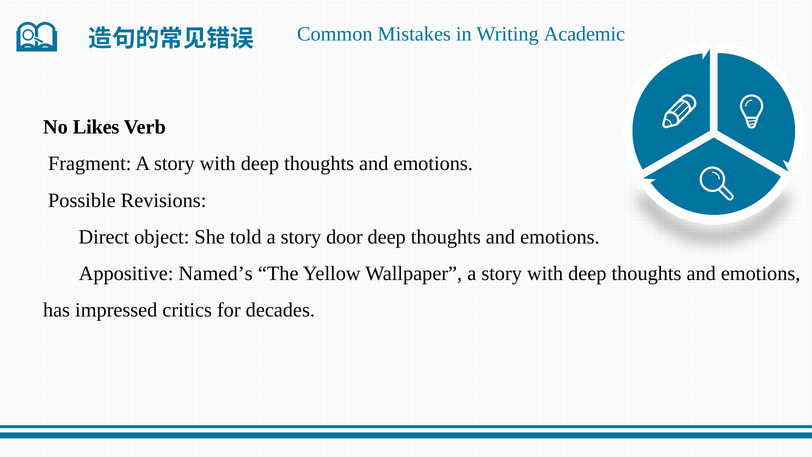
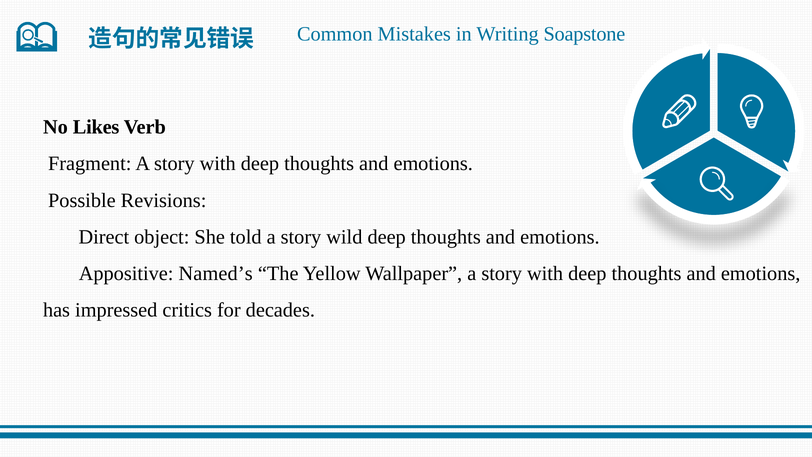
Academic: Academic -> Soapstone
door: door -> wild
